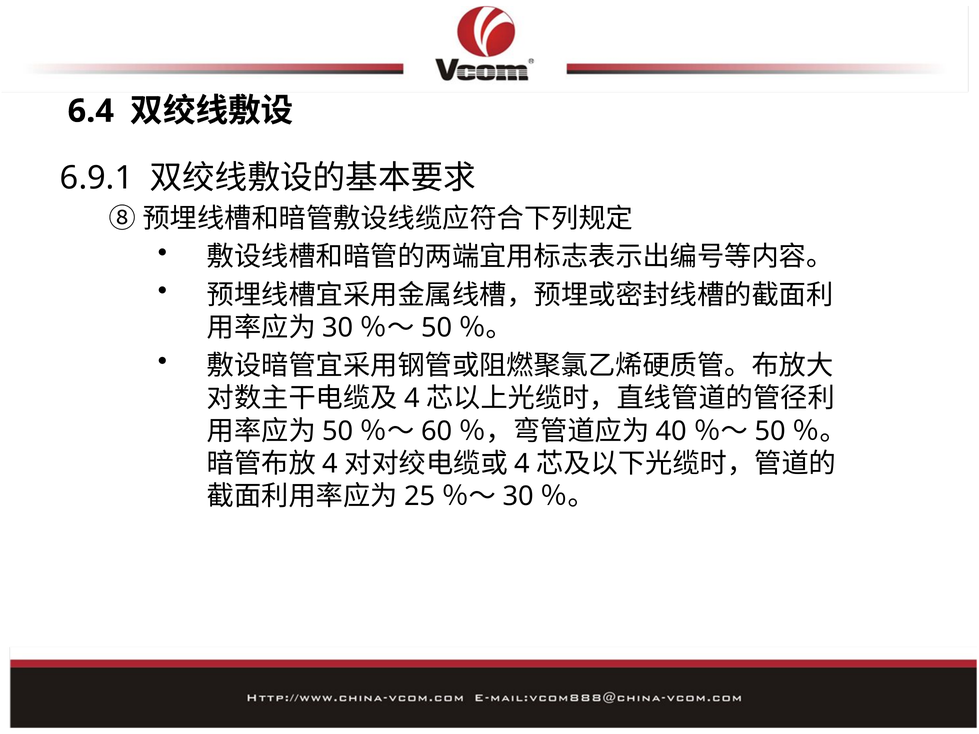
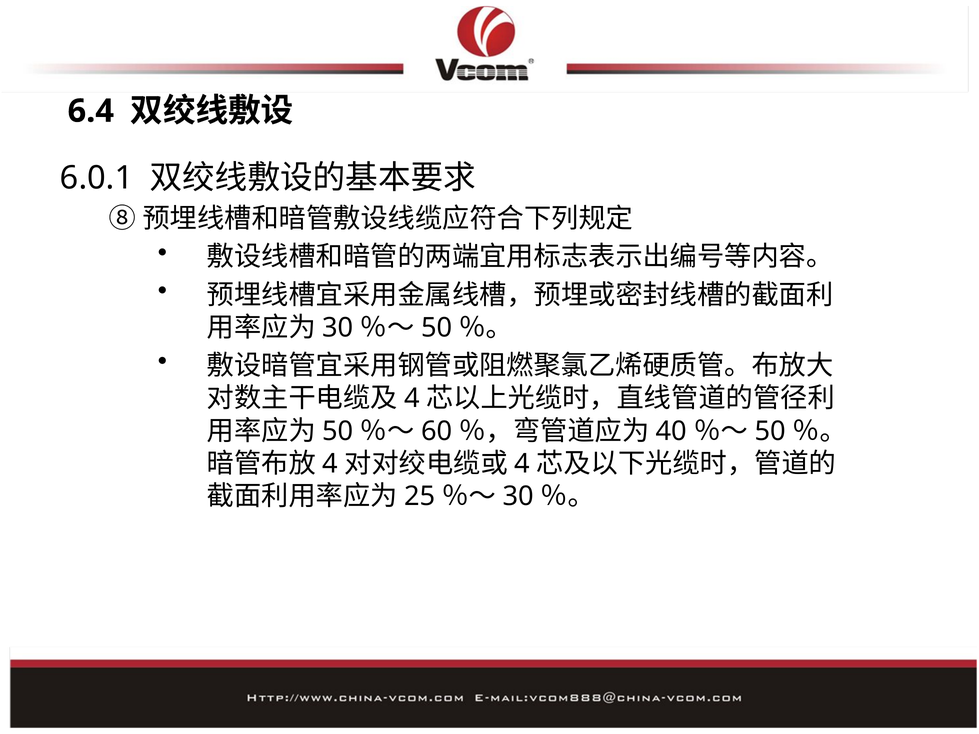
6.9.1: 6.9.1 -> 6.0.1
